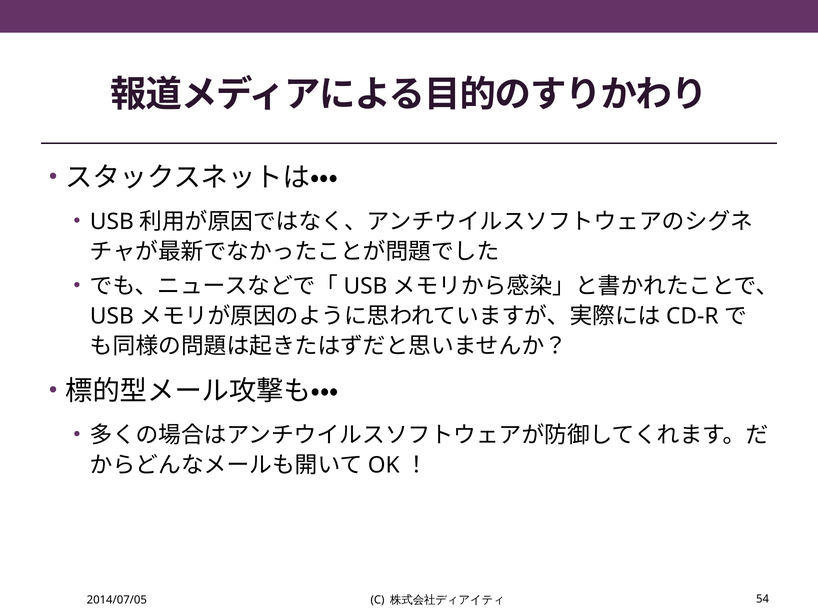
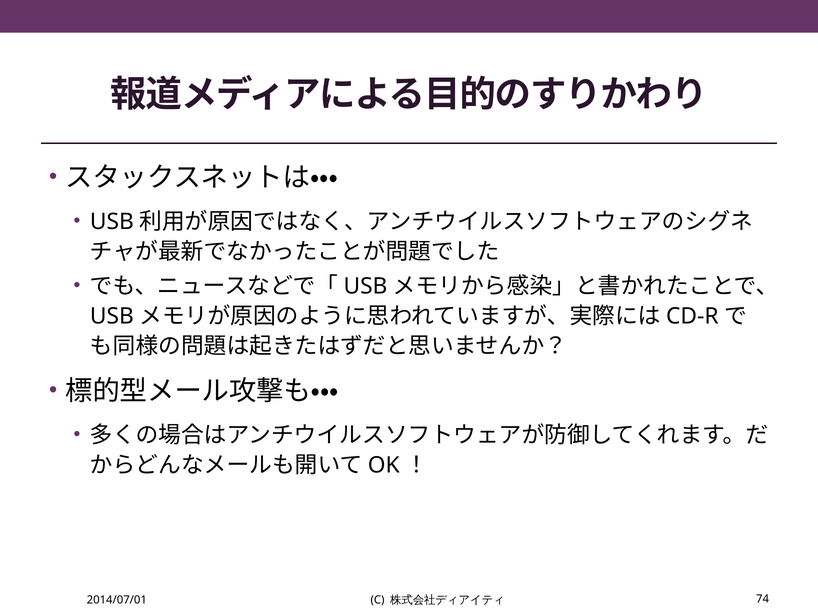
2014/07/05: 2014/07/05 -> 2014/07/01
54: 54 -> 74
